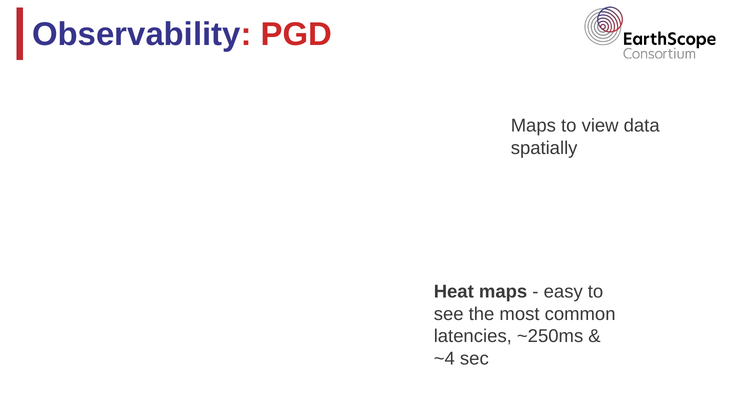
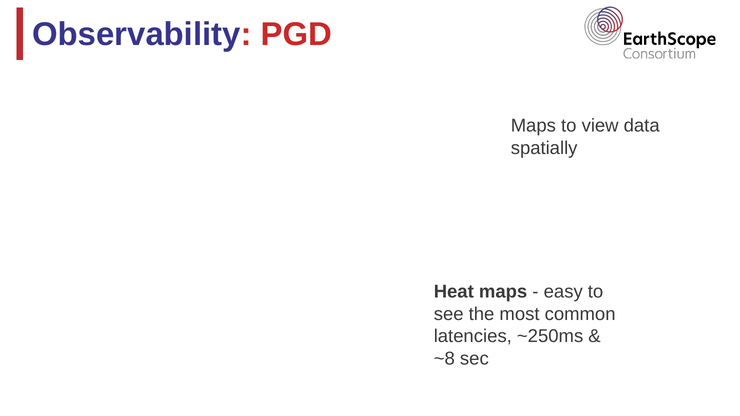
~4: ~4 -> ~8
